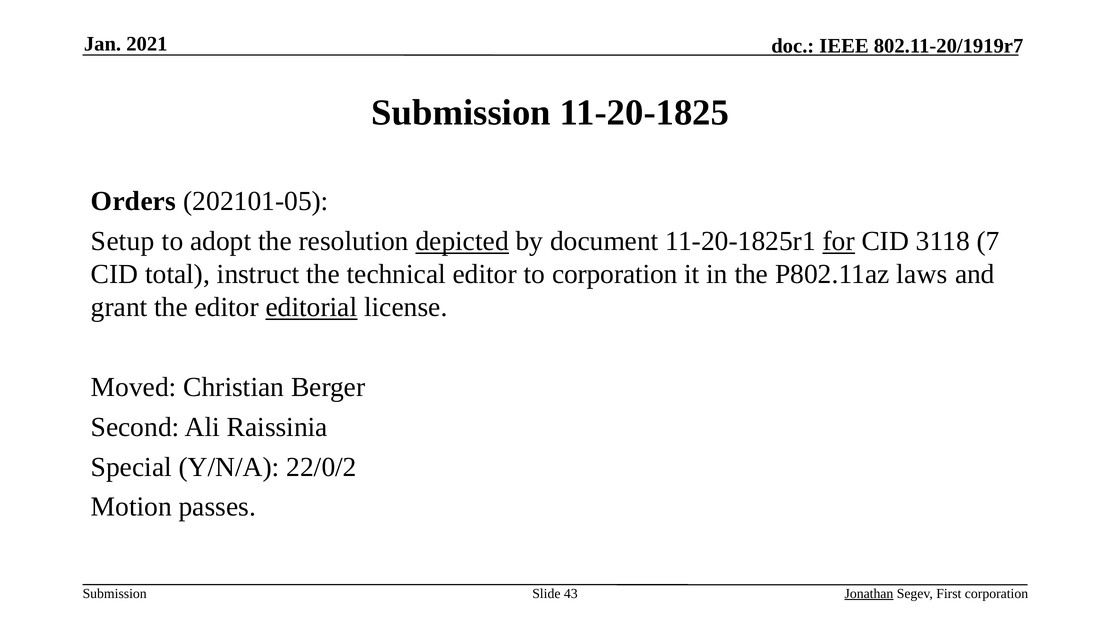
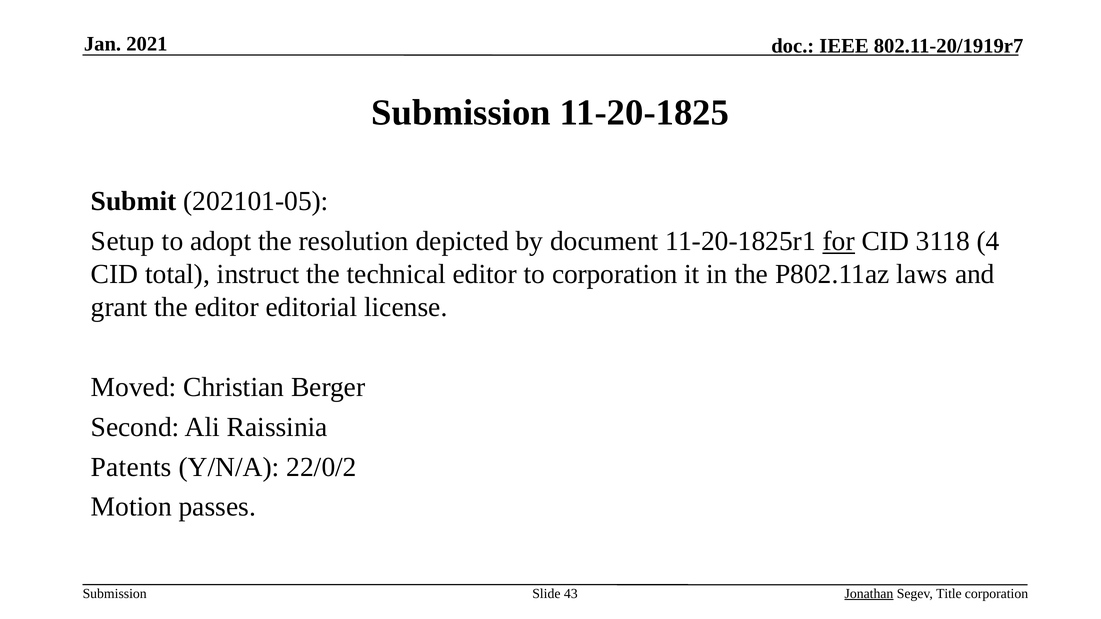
Orders: Orders -> Submit
depicted underline: present -> none
7: 7 -> 4
editorial underline: present -> none
Special: Special -> Patents
First: First -> Title
